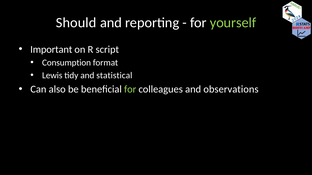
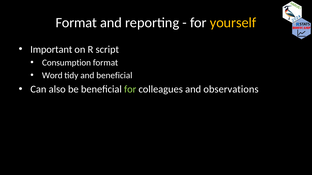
Should at (76, 23): Should -> Format
yourself colour: light green -> yellow
Lewis: Lewis -> Word
and statistical: statistical -> beneficial
